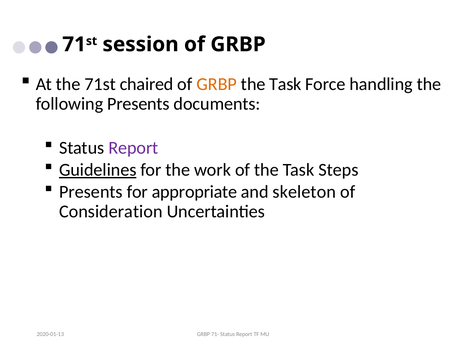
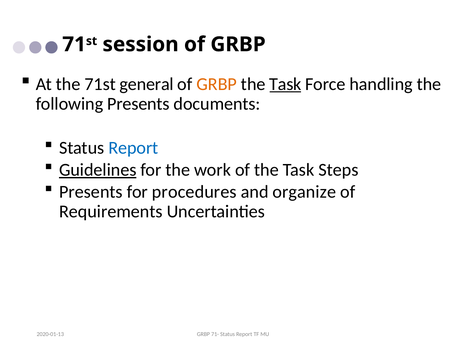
chaired: chaired -> general
Task at (285, 84) underline: none -> present
Report at (133, 148) colour: purple -> blue
appropriate: appropriate -> procedures
skeleton: skeleton -> organize
Consideration: Consideration -> Requirements
